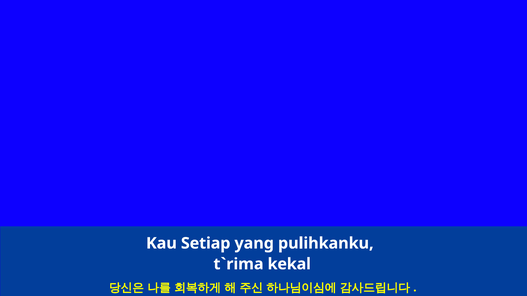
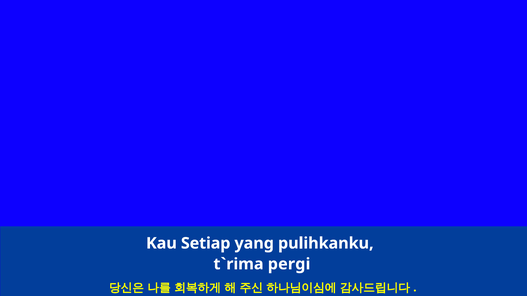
kekal: kekal -> pergi
